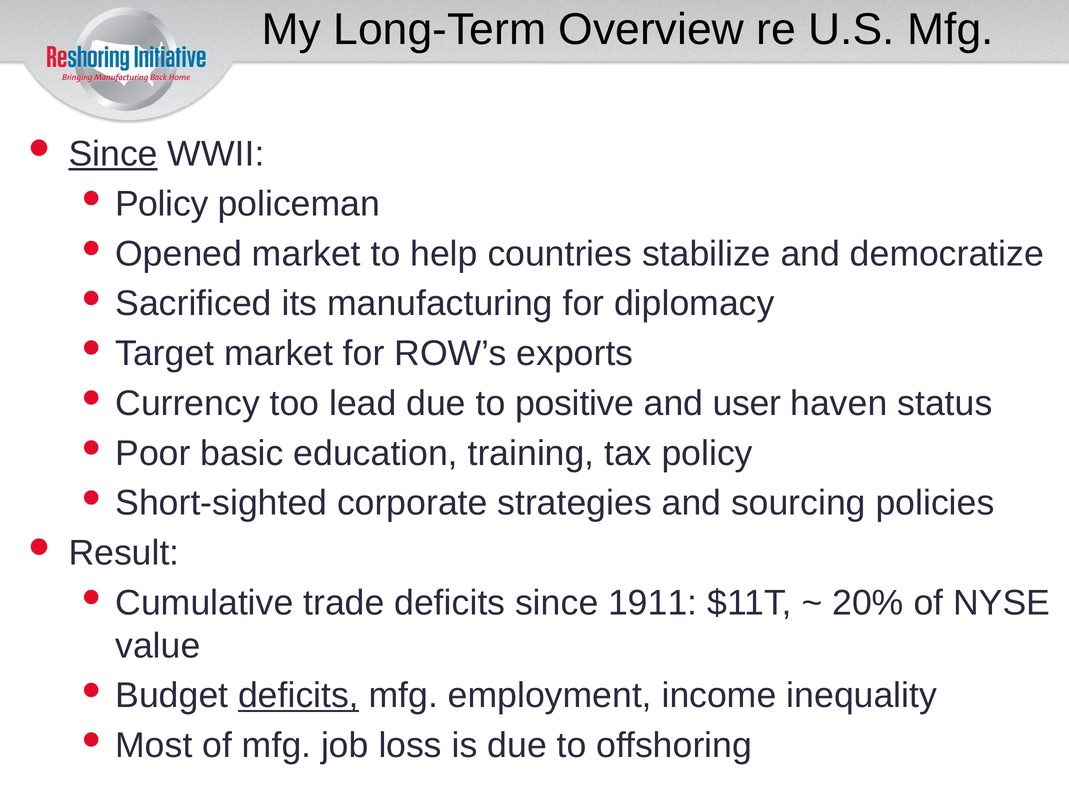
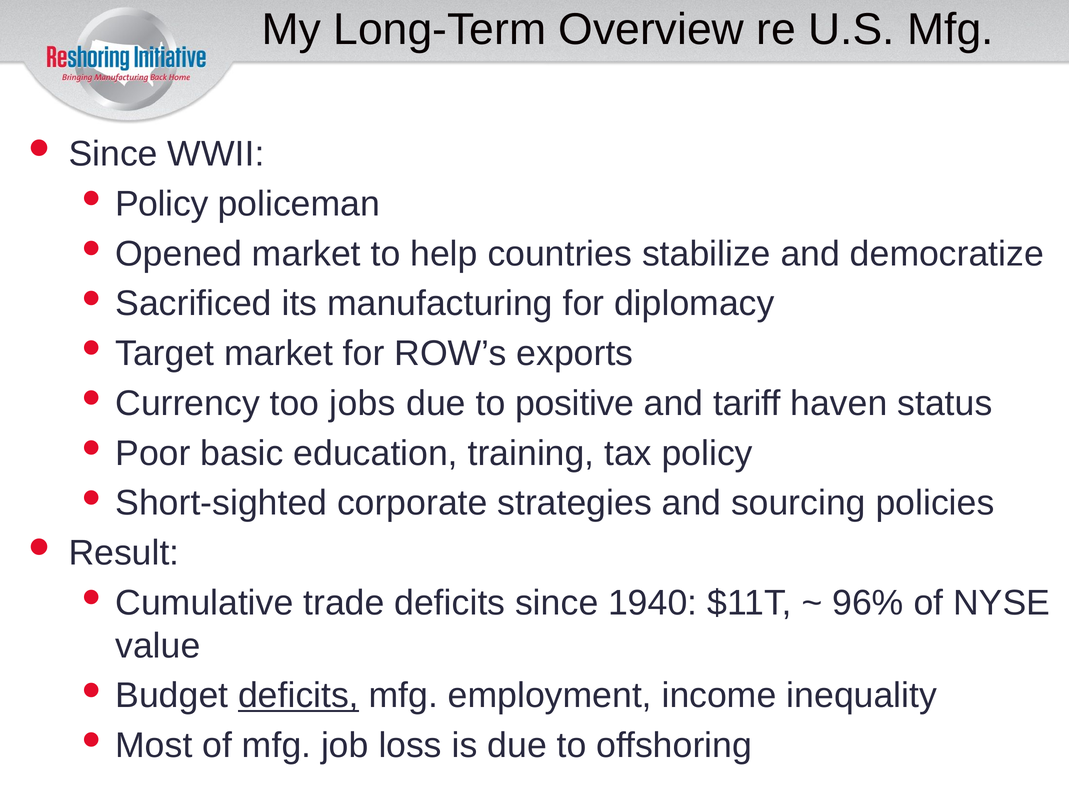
Since at (113, 154) underline: present -> none
lead: lead -> jobs
user: user -> tariff
1911: 1911 -> 1940
20%: 20% -> 96%
